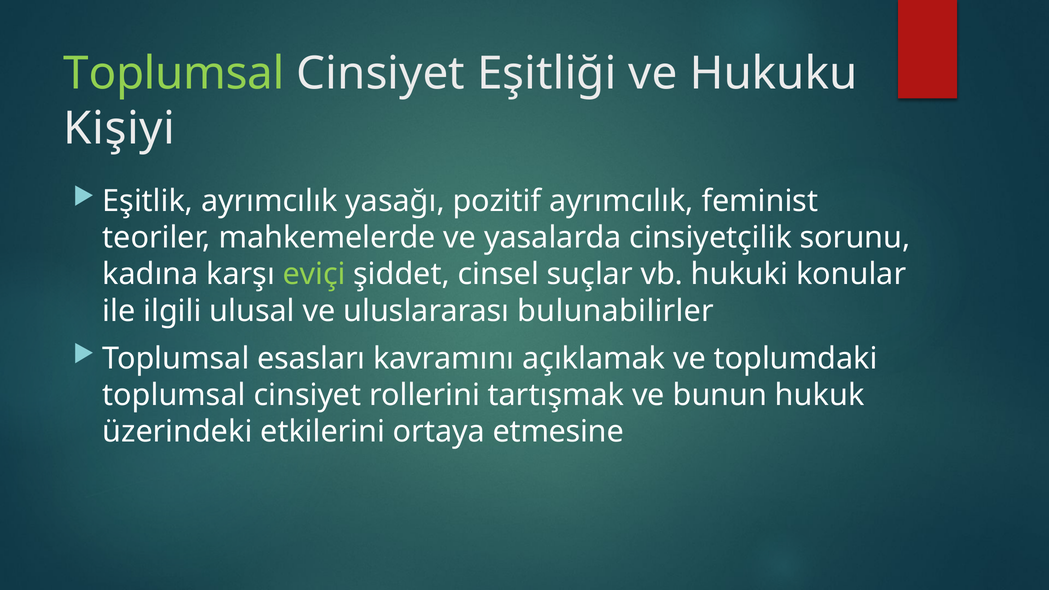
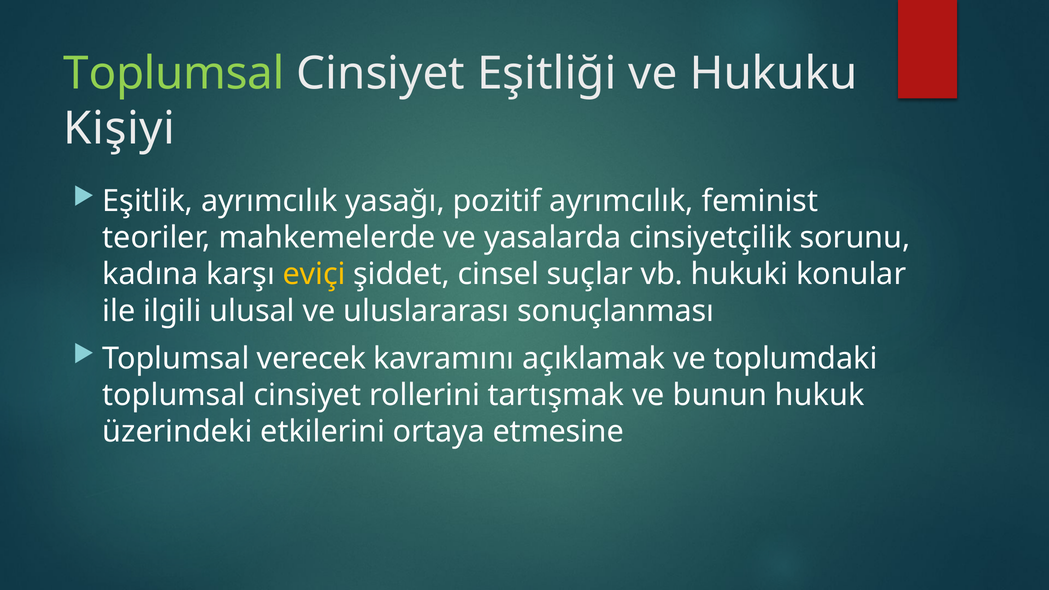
eviçi colour: light green -> yellow
bulunabilirler: bulunabilirler -> sonuçlanması
esasları: esasları -> verecek
